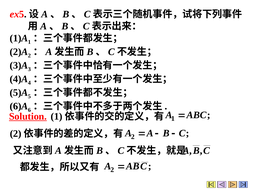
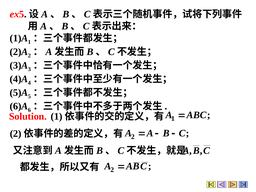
Solution underline: present -> none
